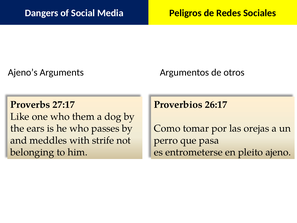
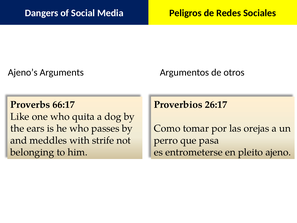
27:17: 27:17 -> 66:17
them: them -> quita
